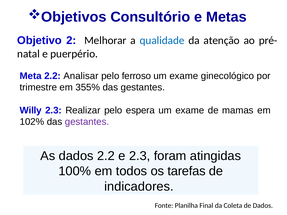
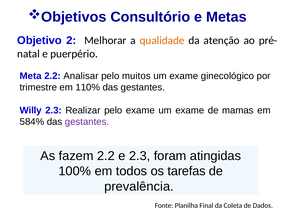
qualidade colour: blue -> orange
ferroso: ferroso -> muitos
355%: 355% -> 110%
pelo espera: espera -> exame
102%: 102% -> 584%
As dados: dados -> fazem
indicadores: indicadores -> prevalência
